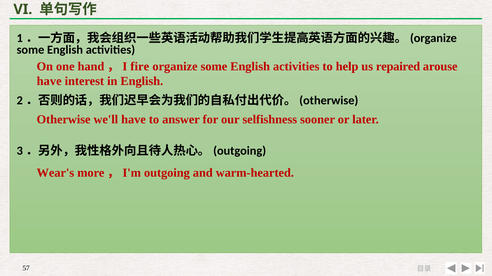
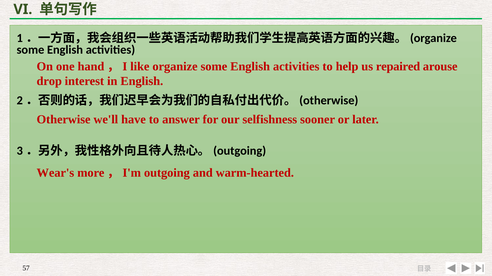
fire: fire -> like
have at (49, 81): have -> drop
